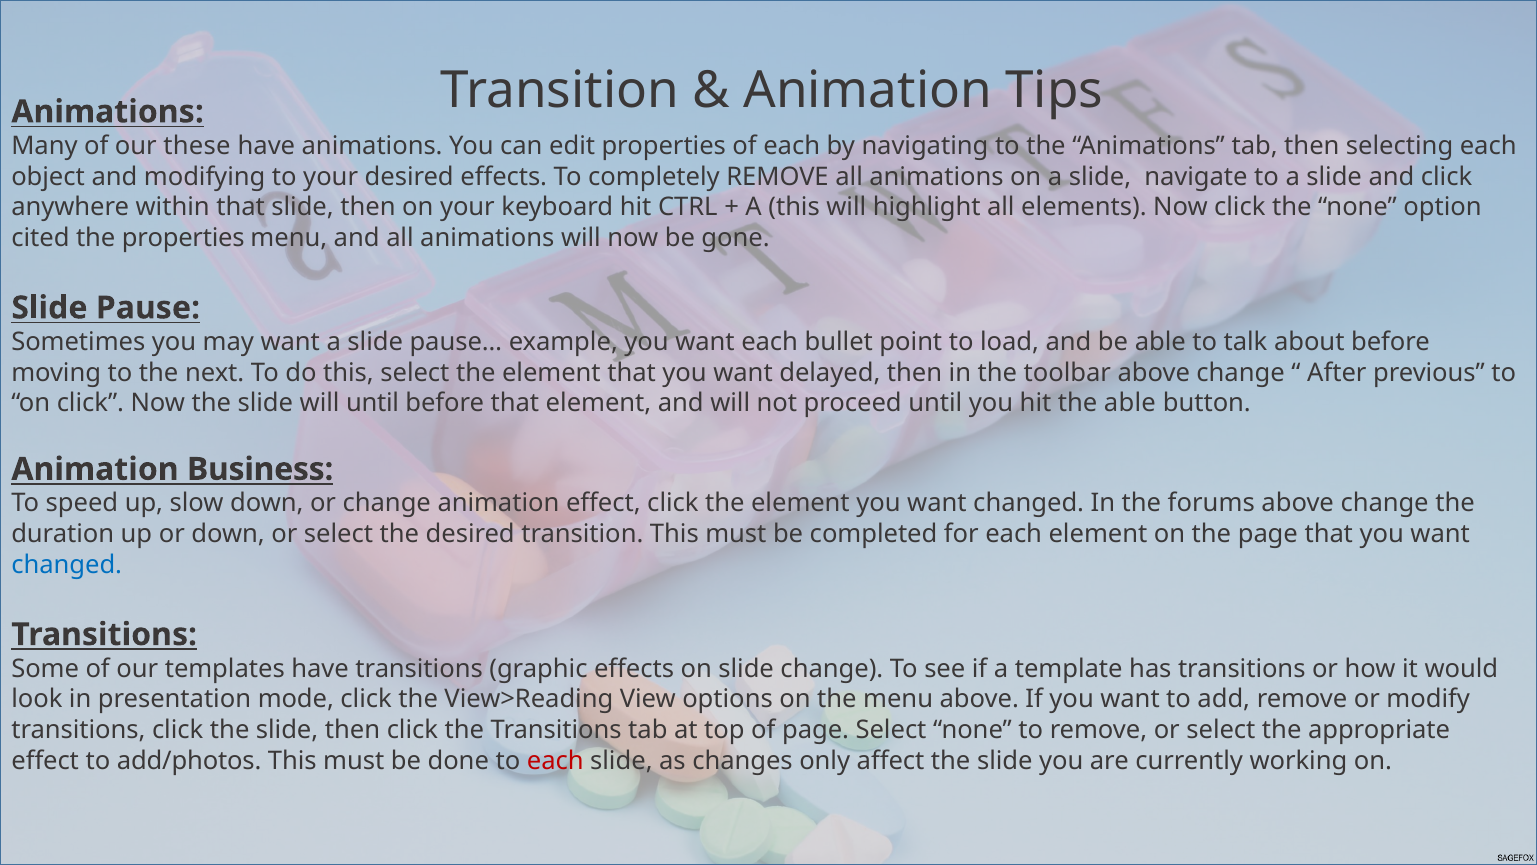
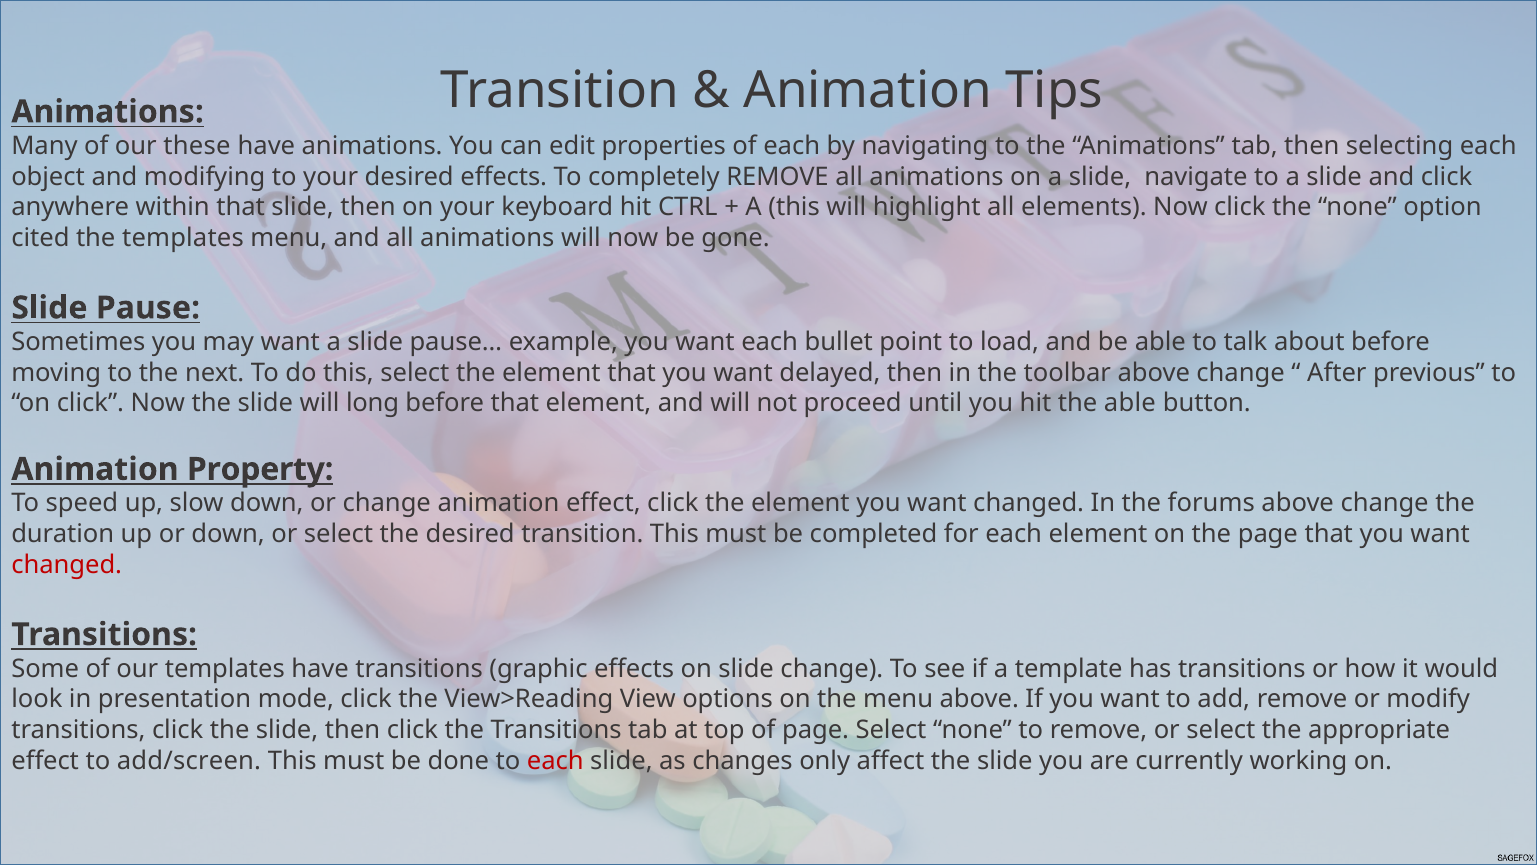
the properties: properties -> templates
will until: until -> long
Business: Business -> Property
changed at (67, 565) colour: blue -> red
add/photos: add/photos -> add/screen
